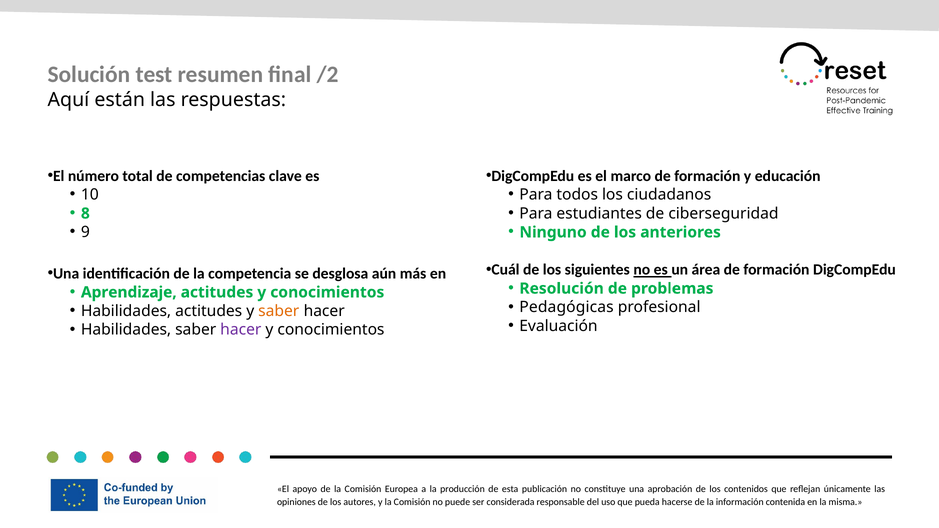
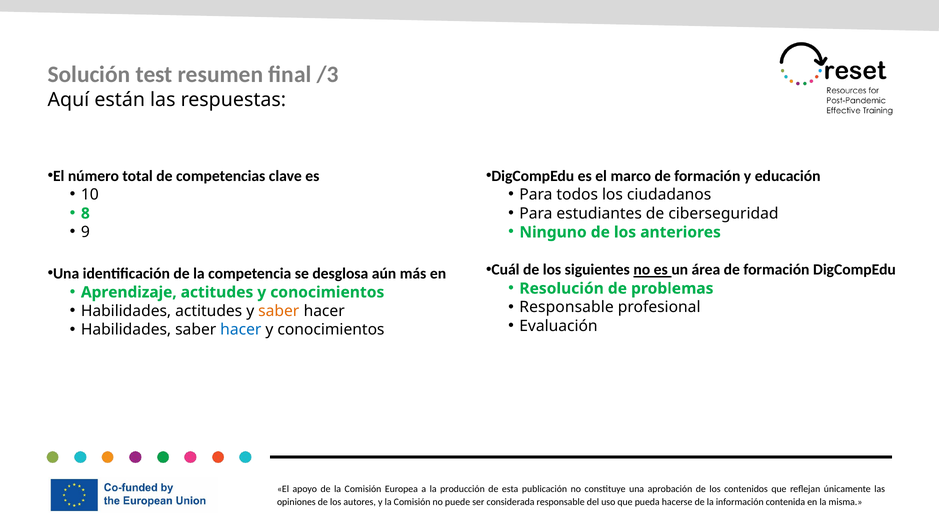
/2: /2 -> /3
Pedagógicas at (567, 307): Pedagógicas -> Responsable
hacer at (241, 330) colour: purple -> blue
